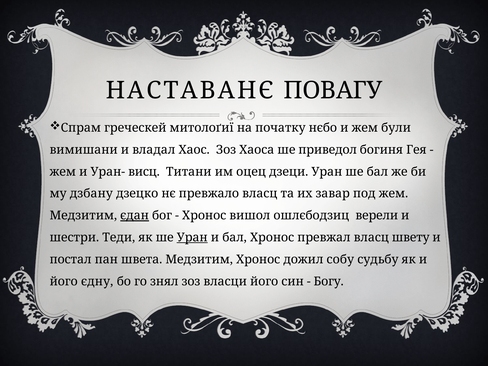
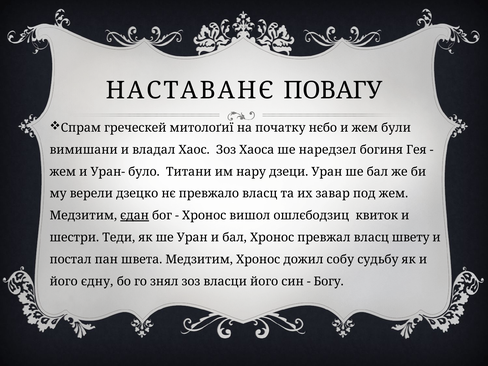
приведол: приведол -> наредзел
висц: висц -> було
оцец: оцец -> нару
дзбану: дзбану -> верели
верели: верели -> квиток
Уран at (192, 238) underline: present -> none
